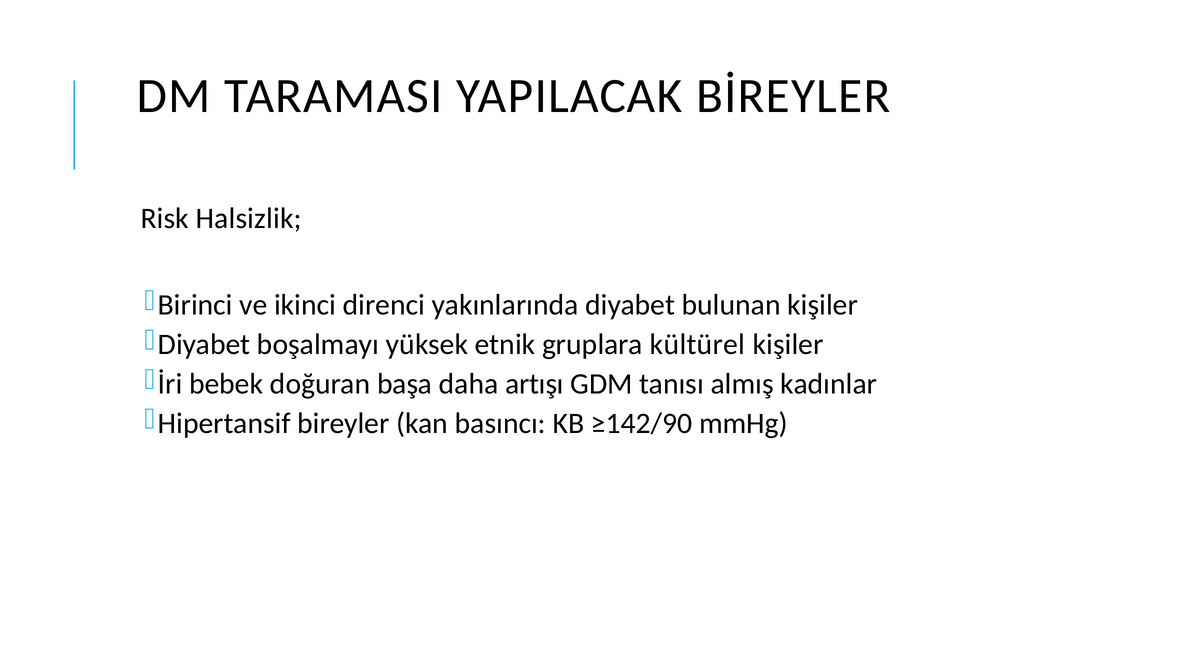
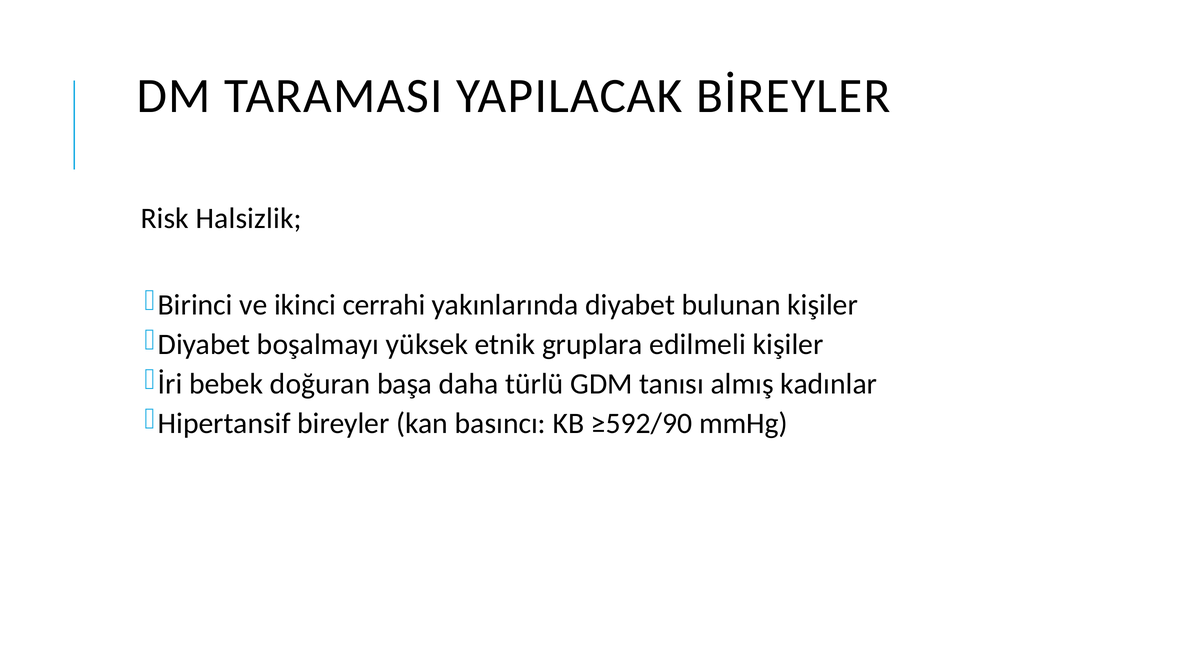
direnci: direnci -> cerrahi
kültürel: kültürel -> edilmeli
artışı: artışı -> türlü
≥142/90: ≥142/90 -> ≥592/90
